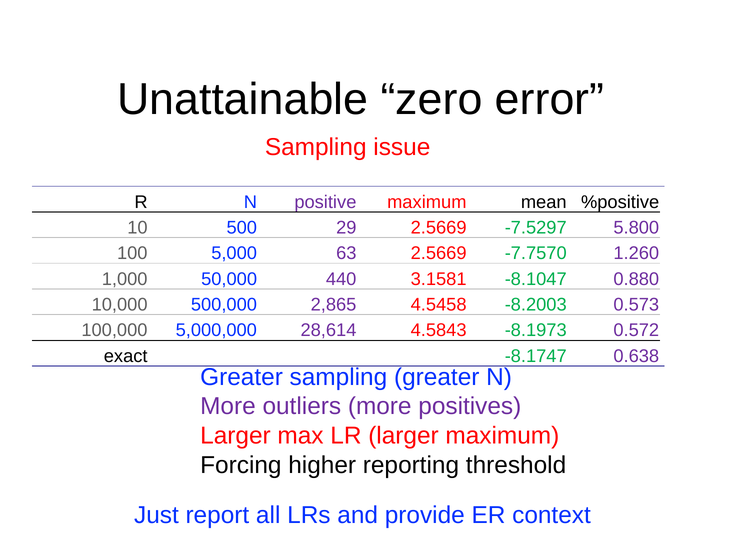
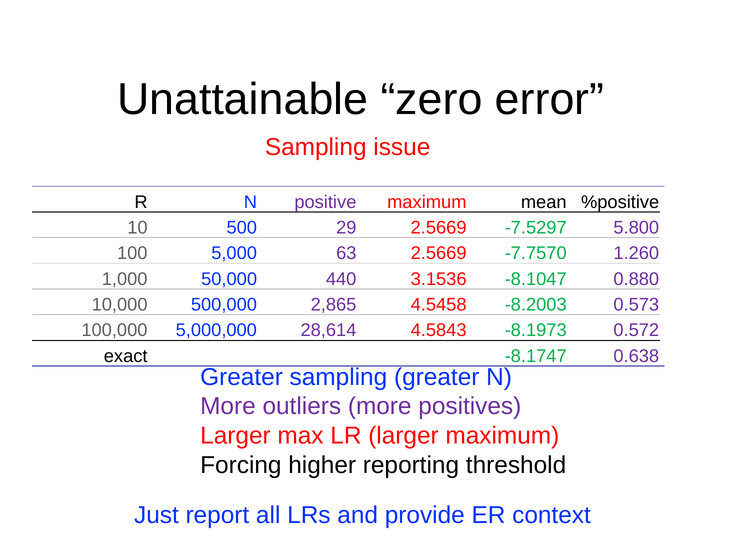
3.1581: 3.1581 -> 3.1536
